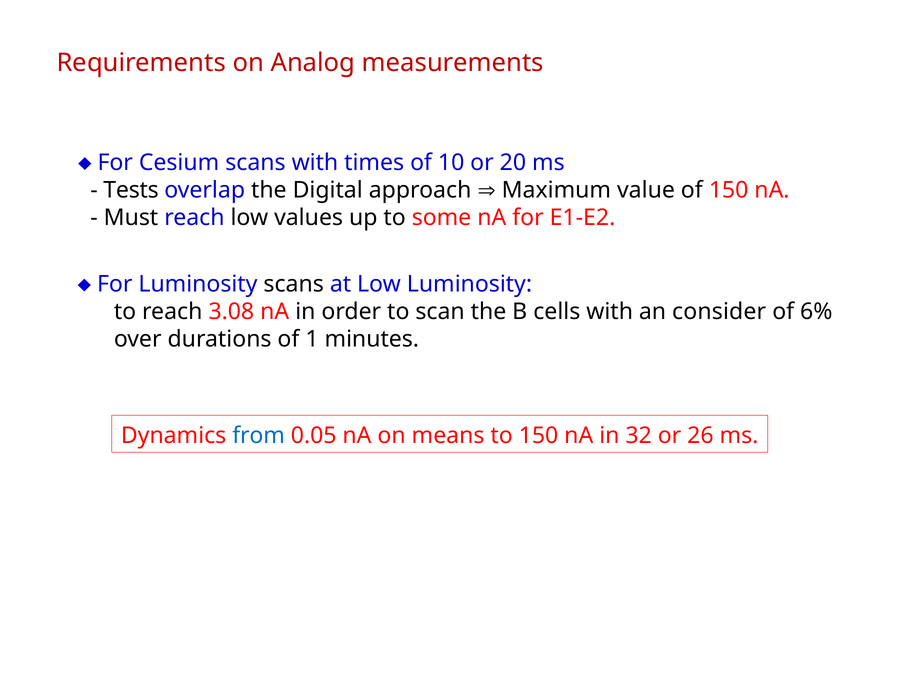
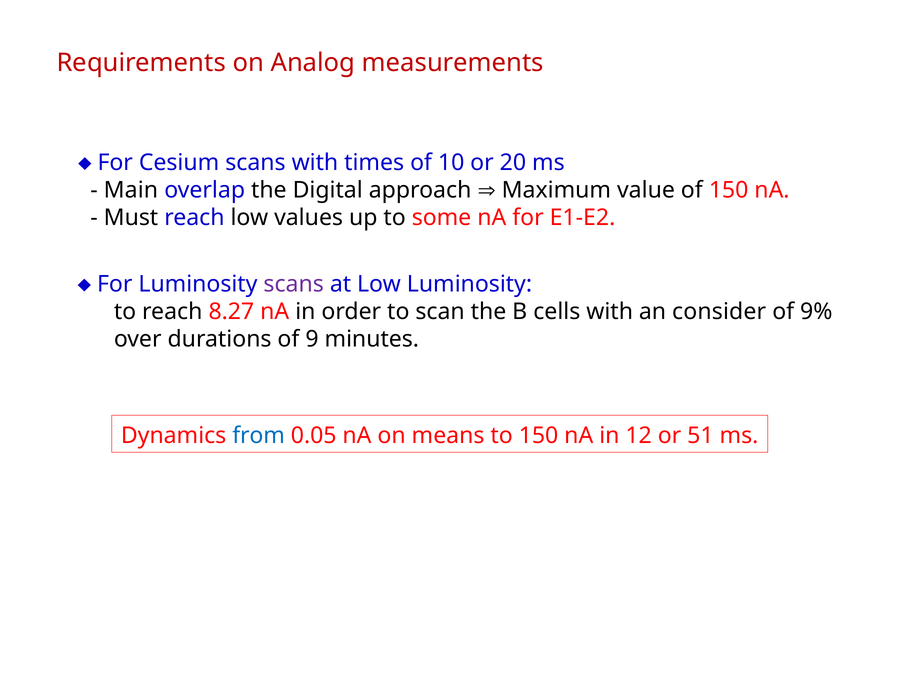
Tests: Tests -> Main
scans at (294, 284) colour: black -> purple
3.08: 3.08 -> 8.27
6%: 6% -> 9%
1: 1 -> 9
32: 32 -> 12
26: 26 -> 51
